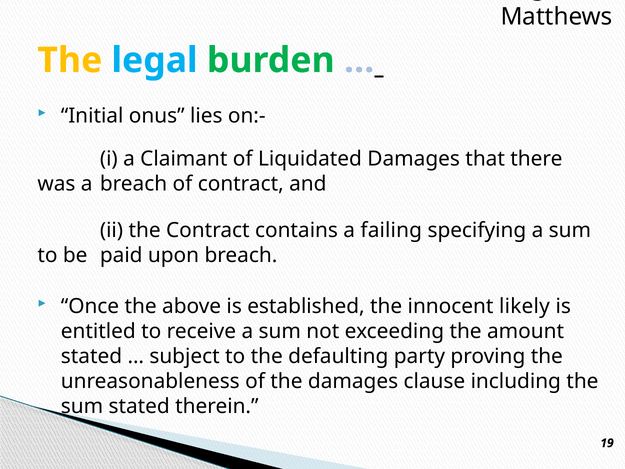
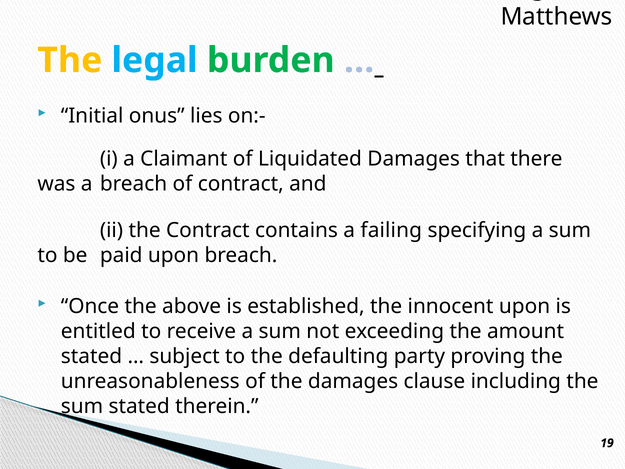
innocent likely: likely -> upon
